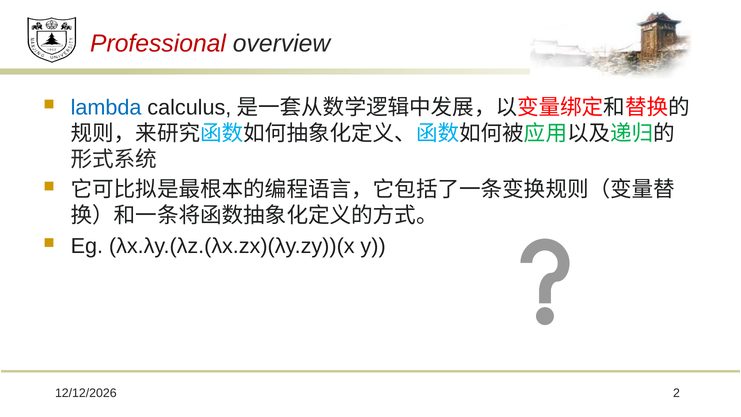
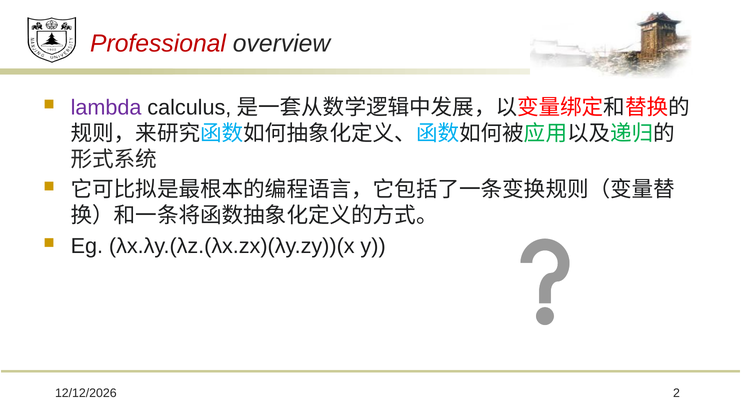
lambda colour: blue -> purple
